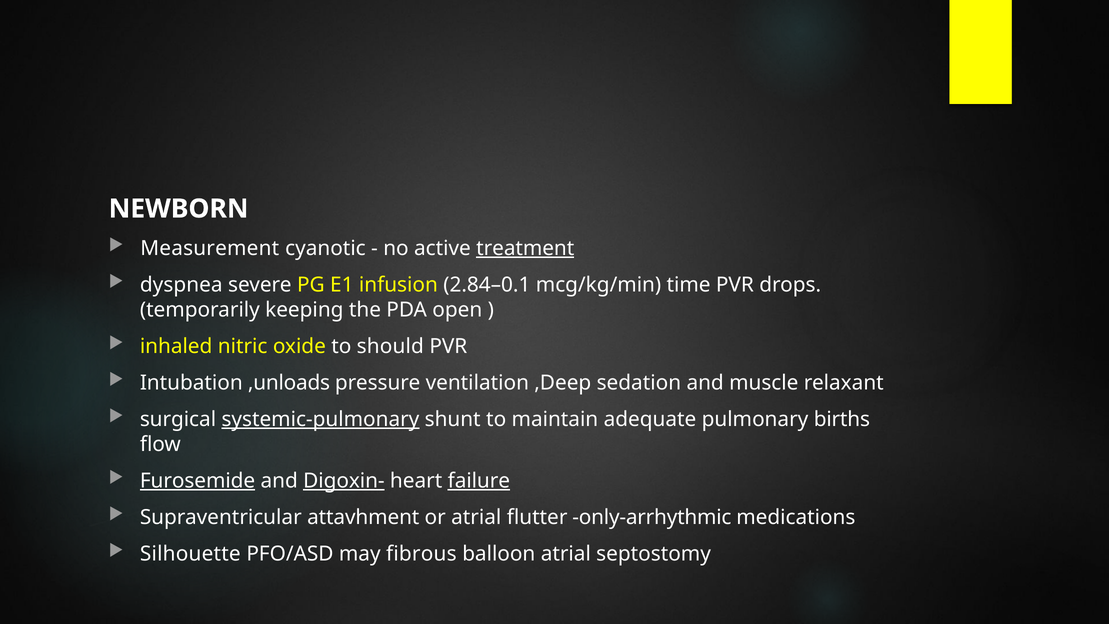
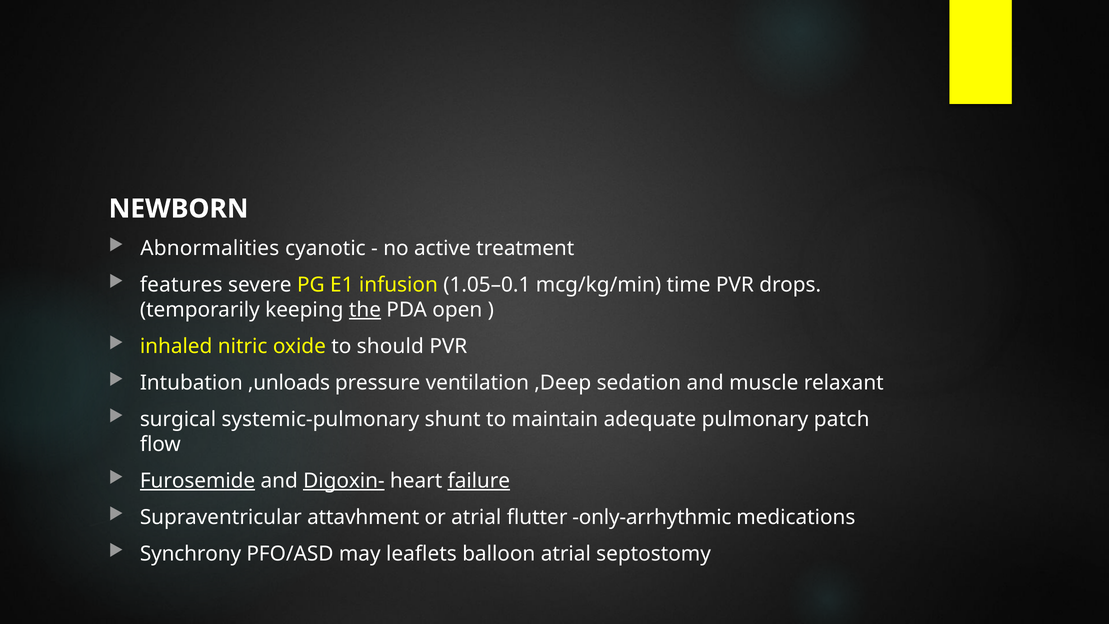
Measurement: Measurement -> Abnormalities
treatment underline: present -> none
dyspnea: dyspnea -> features
2.84–0.1: 2.84–0.1 -> 1.05–0.1
the underline: none -> present
systemic-pulmonary underline: present -> none
births: births -> patch
Silhouette: Silhouette -> Synchrony
fibrous: fibrous -> leaflets
